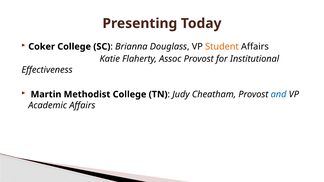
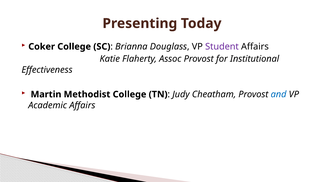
Student colour: orange -> purple
